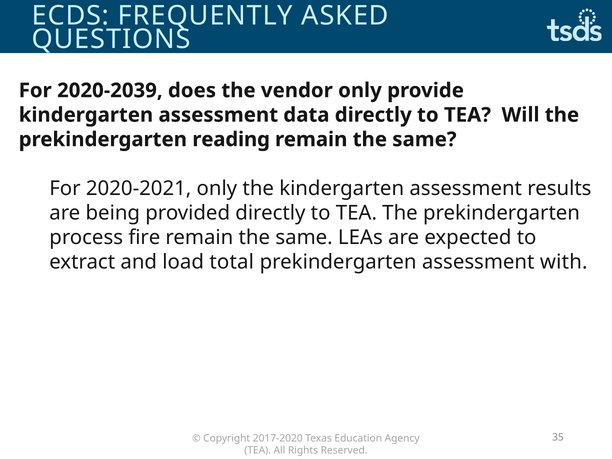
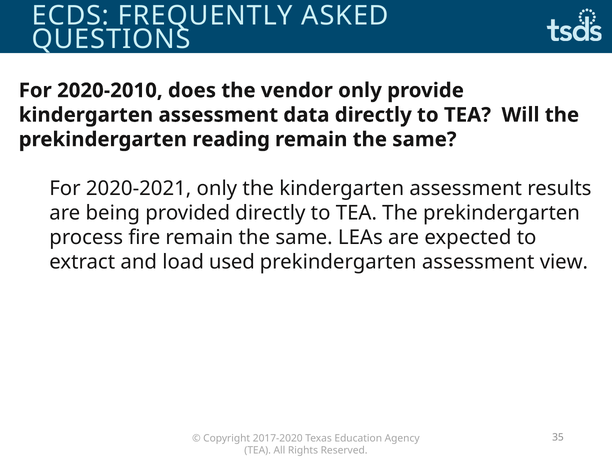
2020-2039: 2020-2039 -> 2020-2010
total: total -> used
with: with -> view
